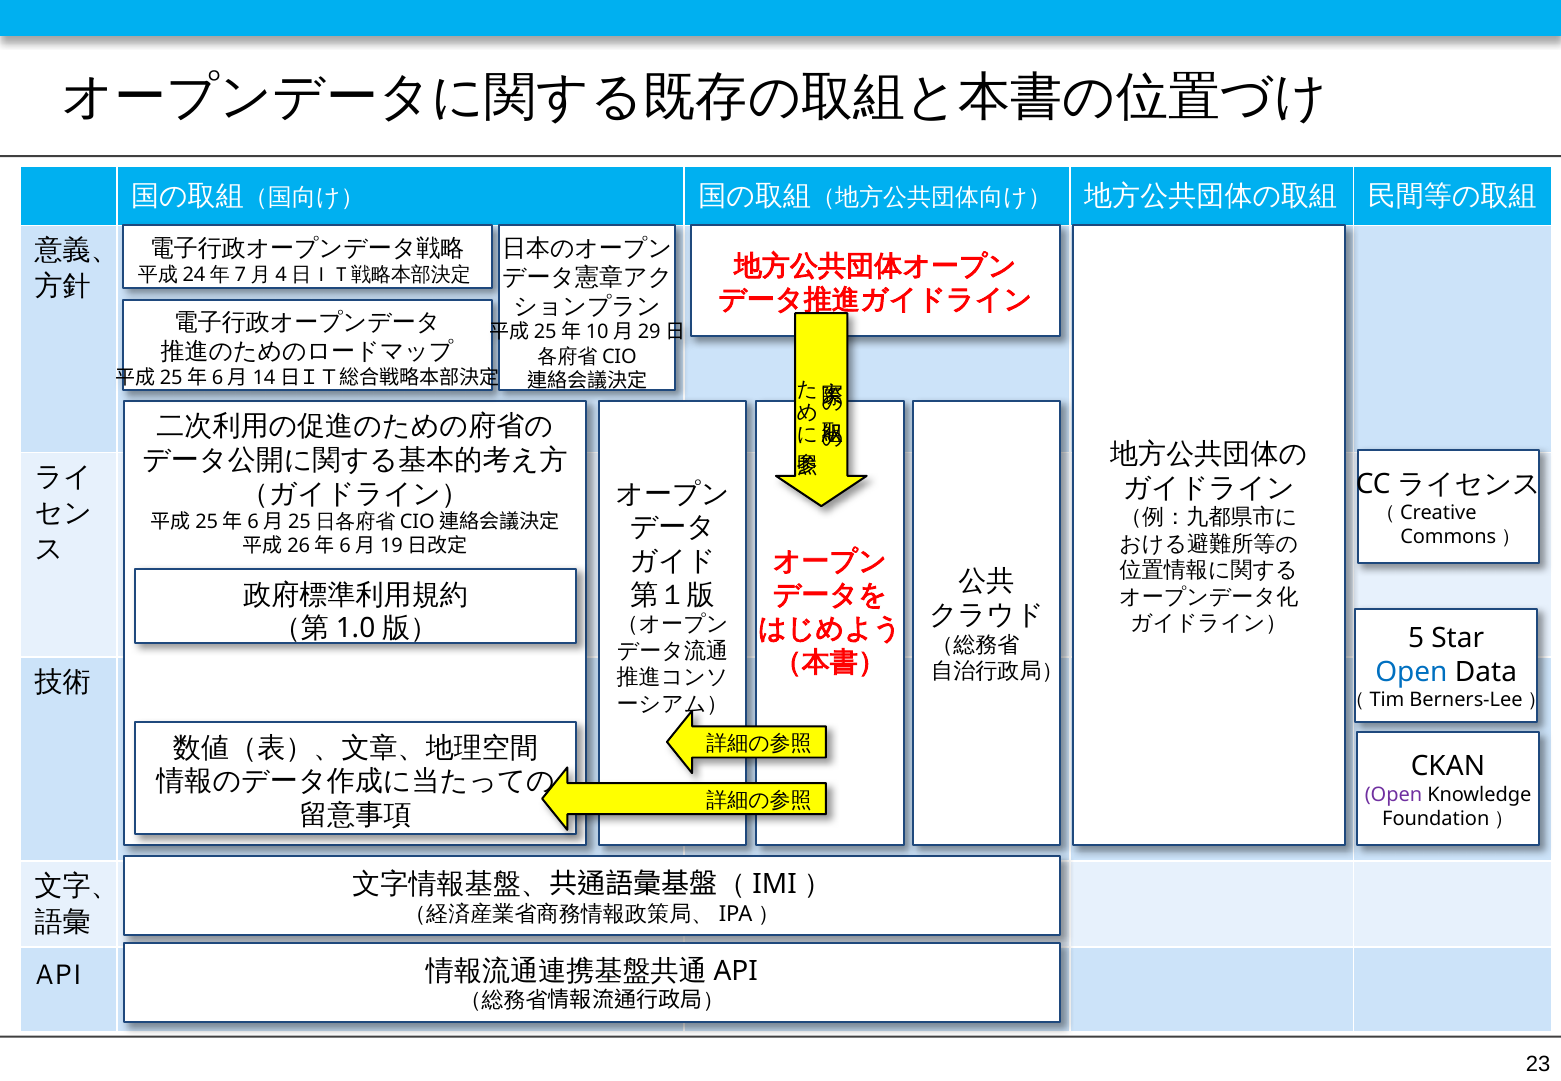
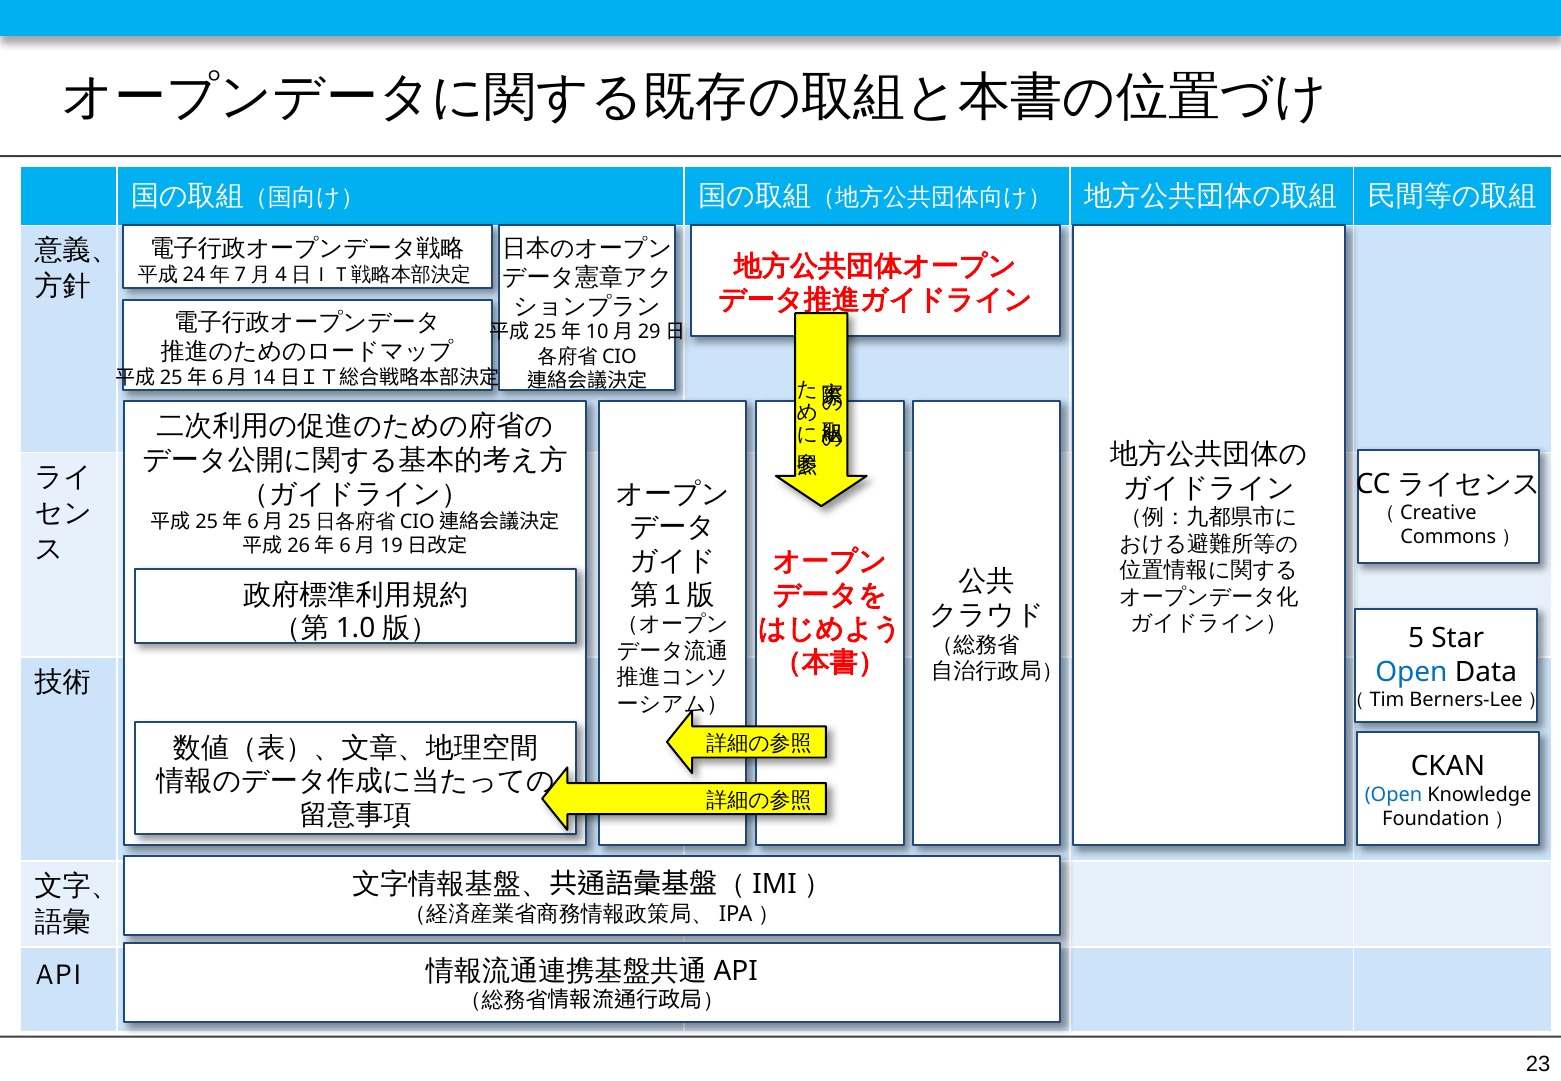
Open at (1393, 795) colour: purple -> blue
